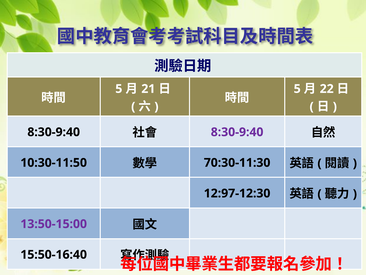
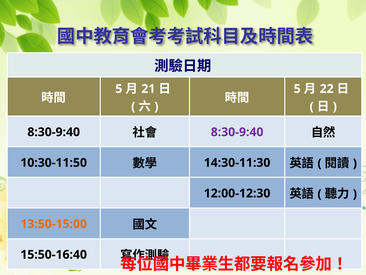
70:30-11:30: 70:30-11:30 -> 14:30-11:30
12:97-12:30: 12:97-12:30 -> 12:00-12:30
13:50-15:00 colour: purple -> orange
